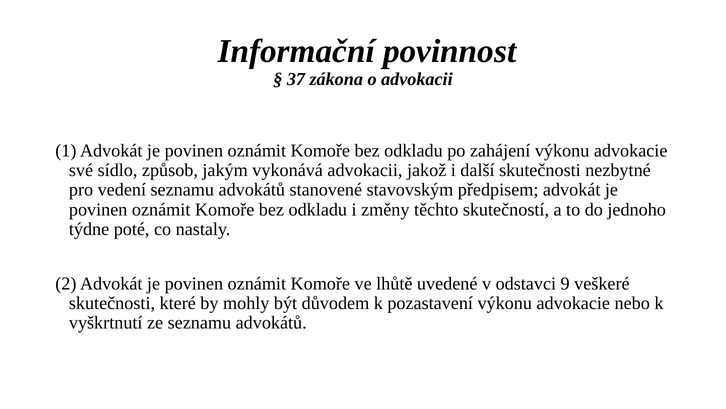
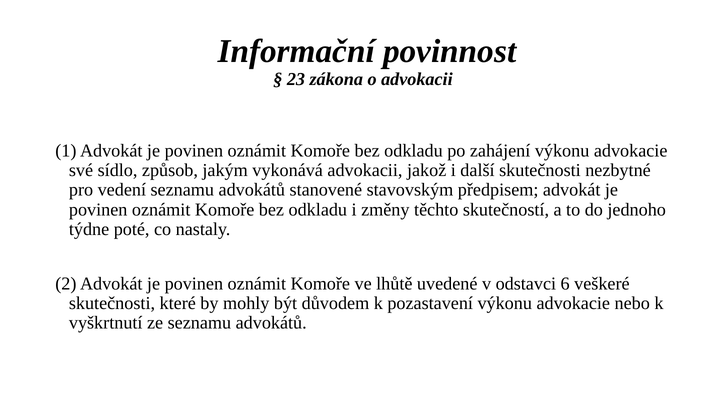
37: 37 -> 23
9: 9 -> 6
